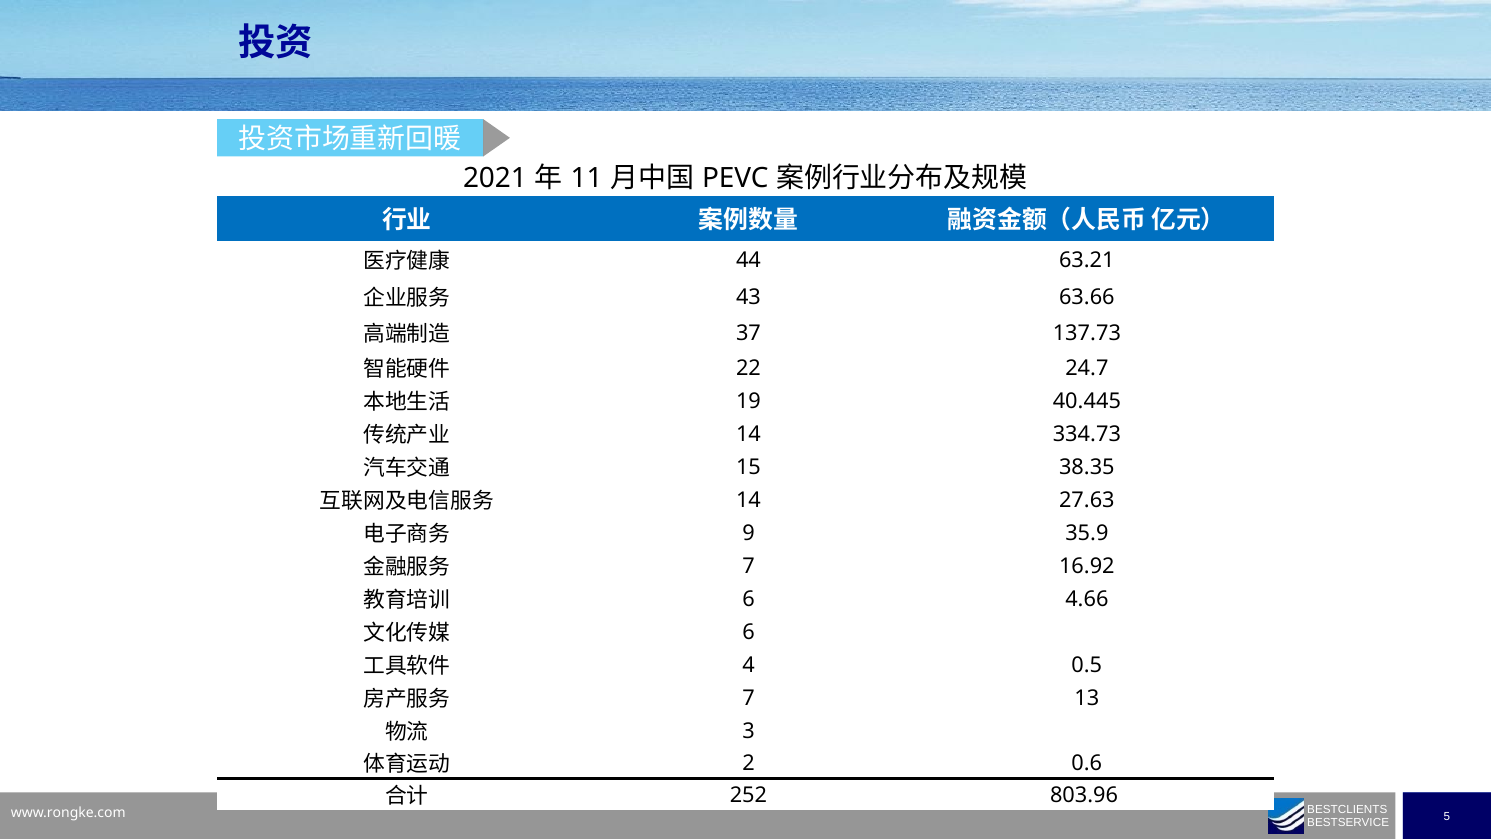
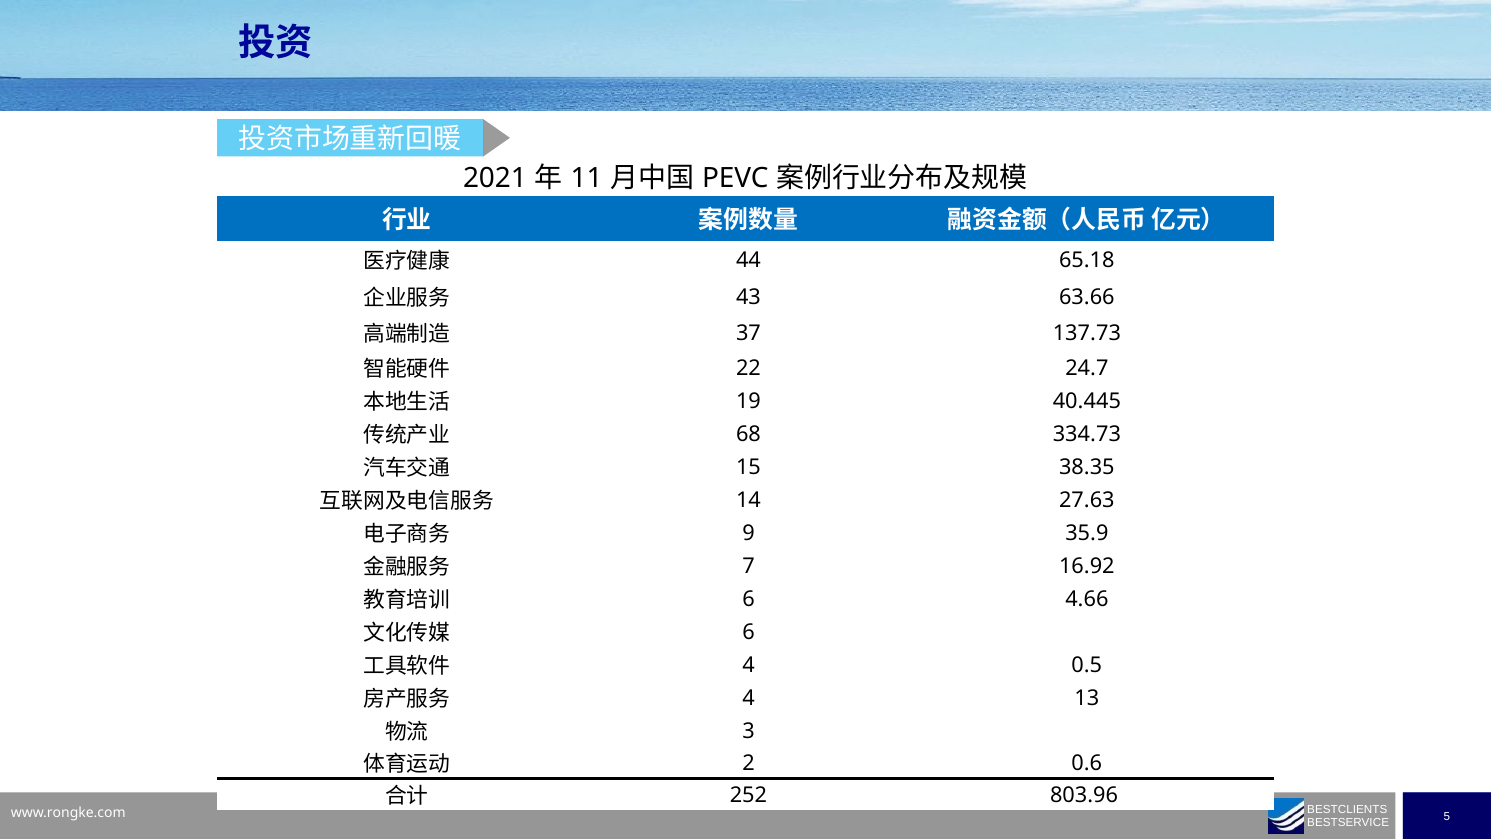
63.21: 63.21 -> 65.18
14 at (748, 434): 14 -> 68
7 at (748, 698): 7 -> 4
